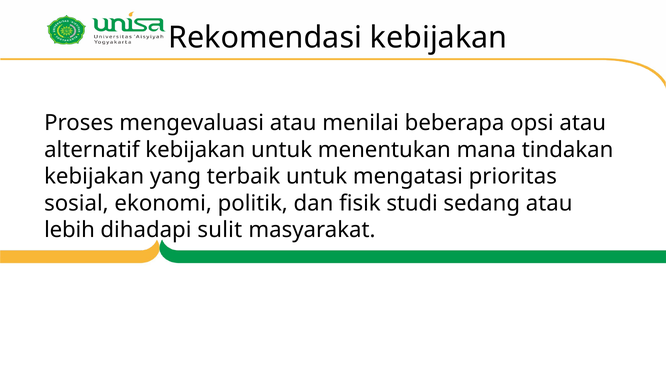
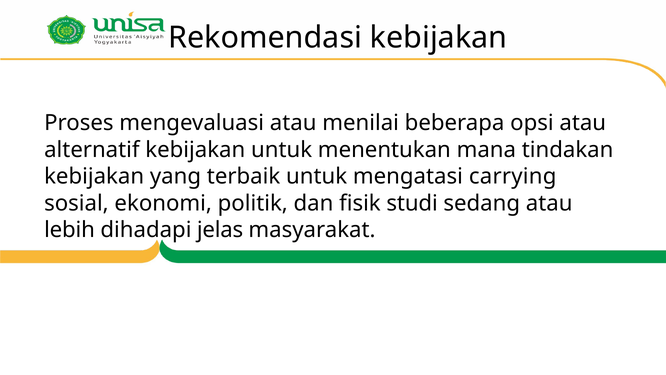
prioritas: prioritas -> carrying
sulit: sulit -> jelas
